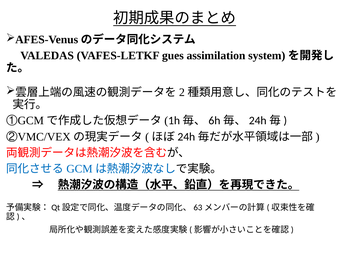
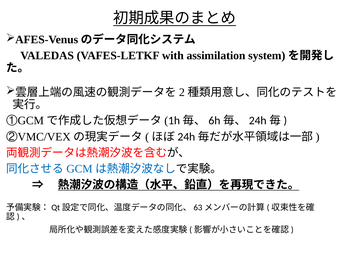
gues: gues -> with
